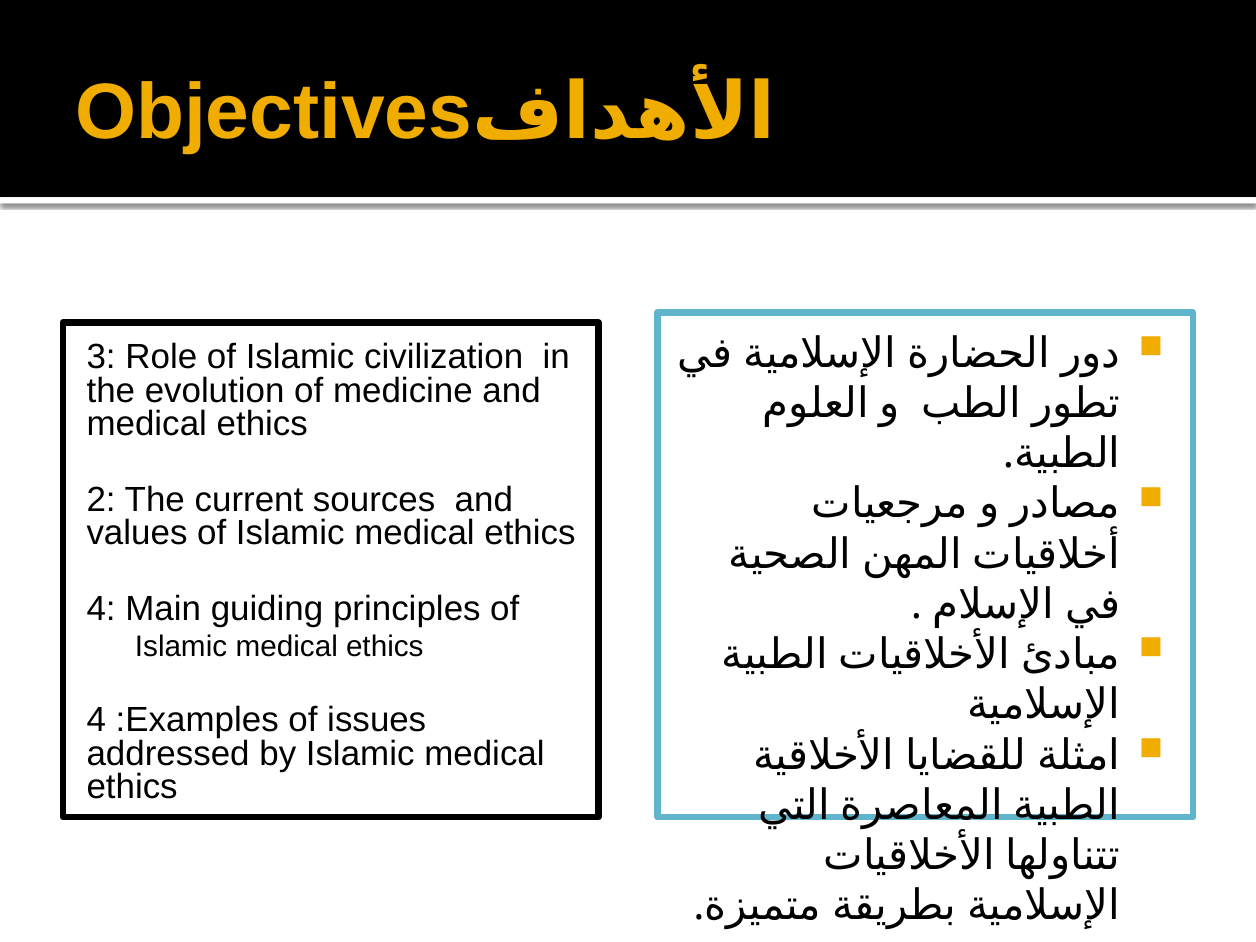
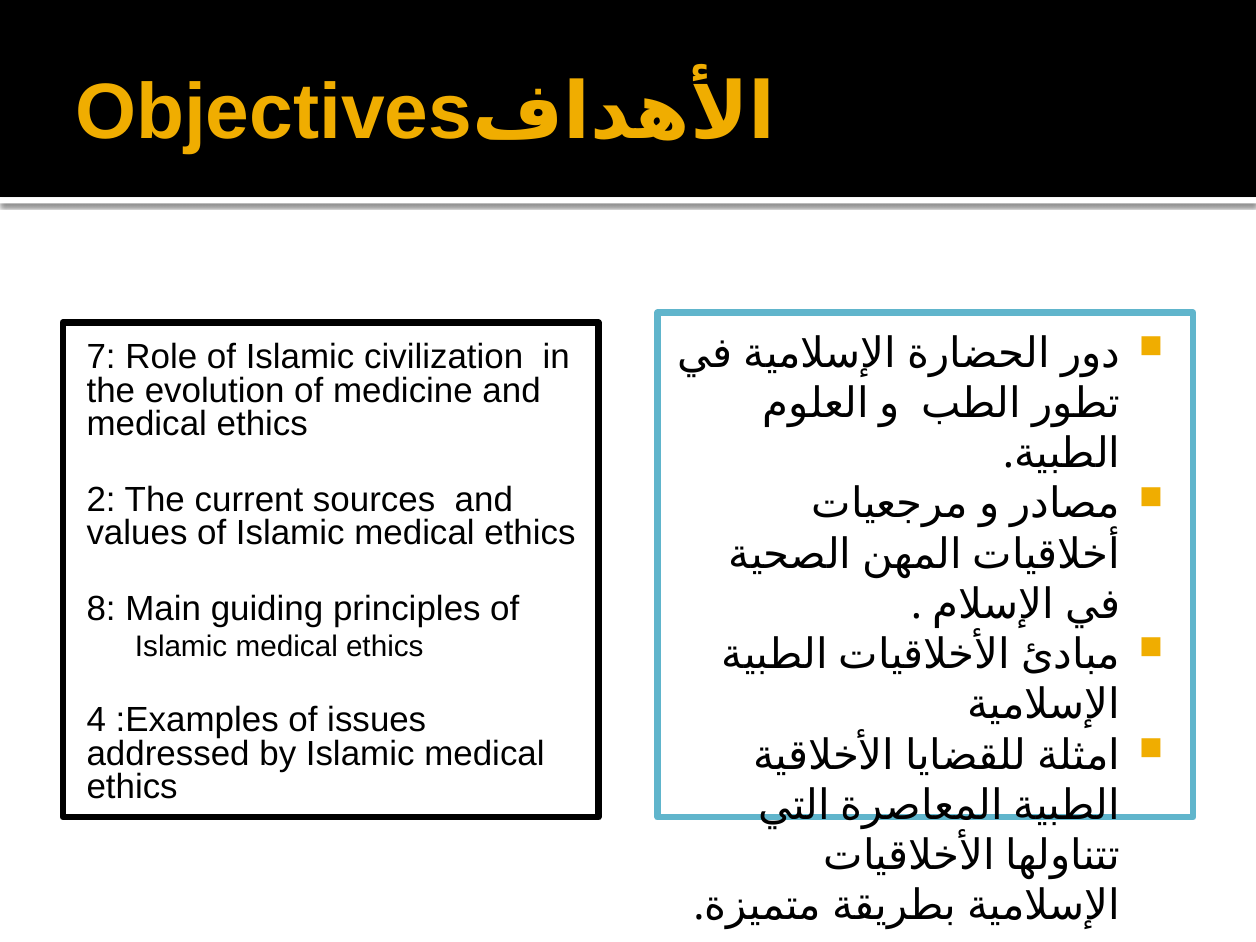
3: 3 -> 7
4 at (101, 609): 4 -> 8
